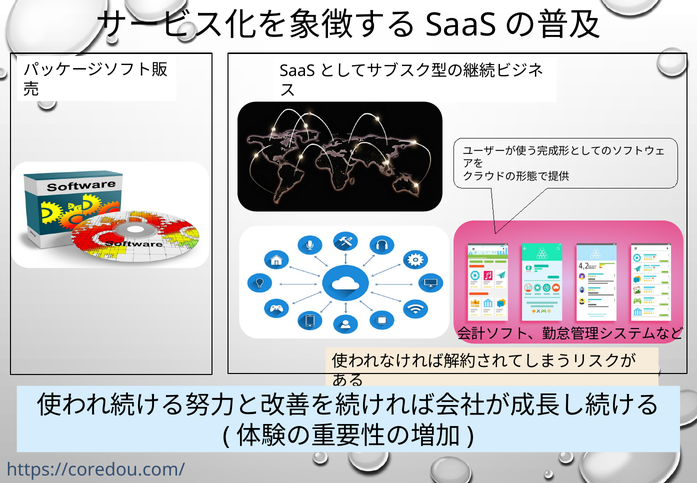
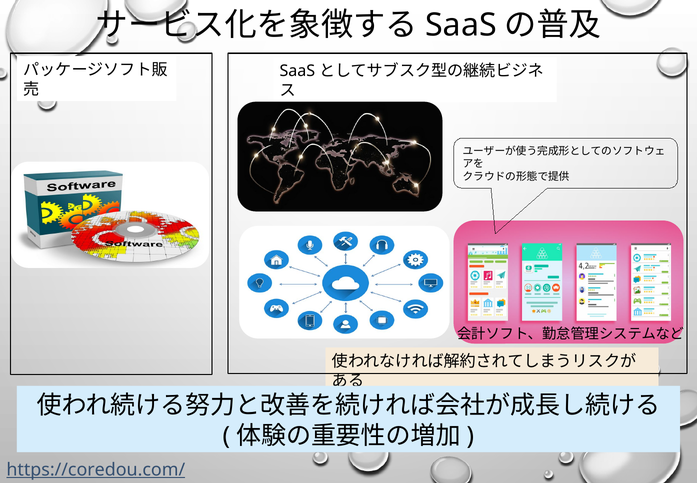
https://coredou.com/ underline: none -> present
